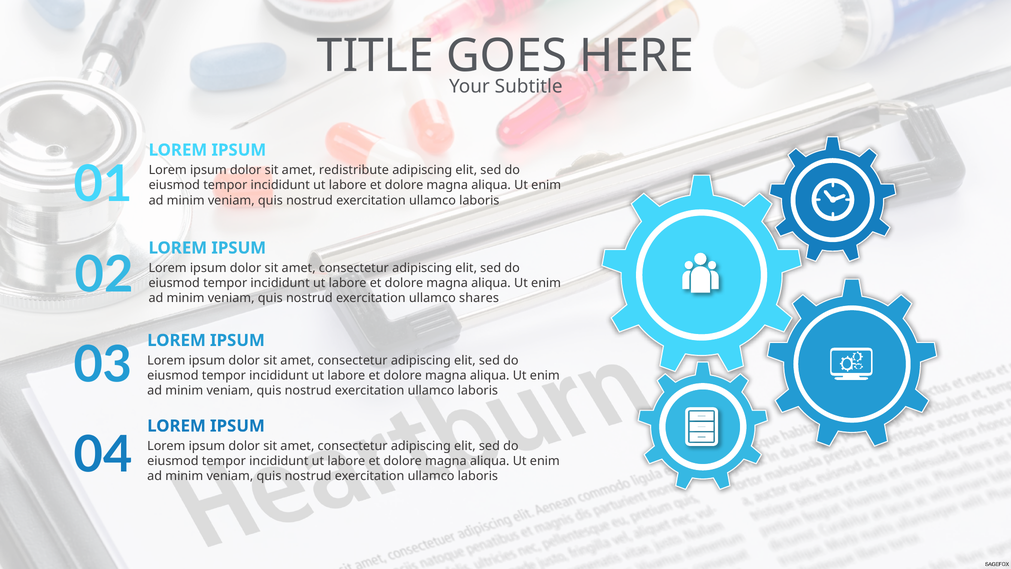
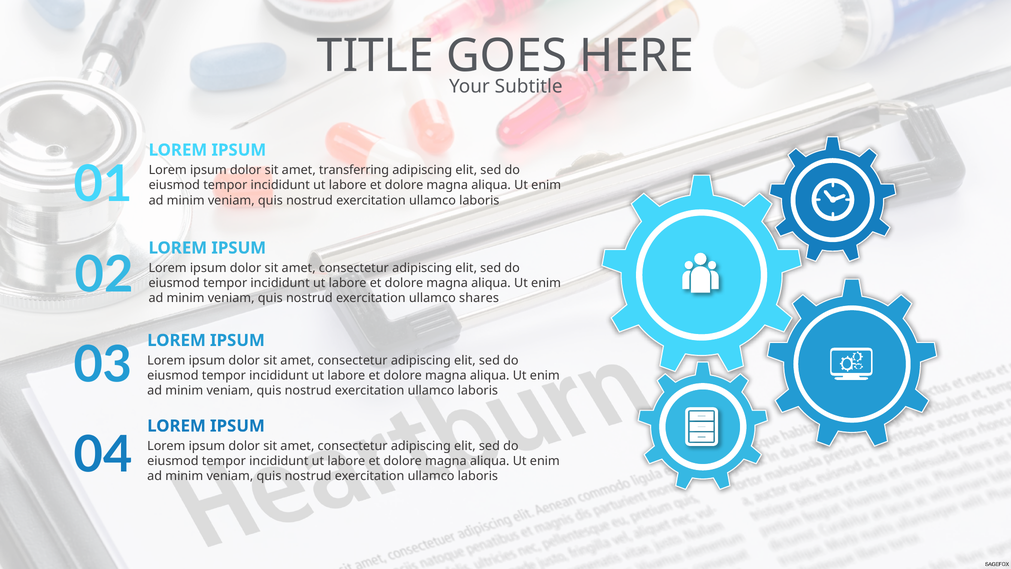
redistribute: redistribute -> transferring
